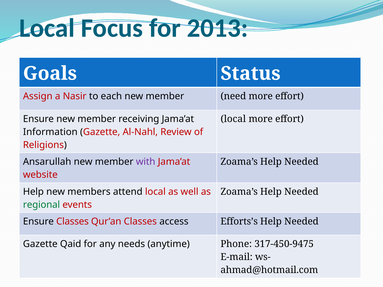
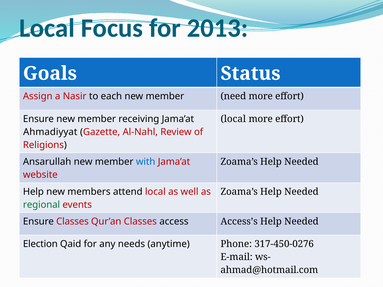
Information: Information -> Ahmadiyyat
with colour: purple -> blue
Efforts’s: Efforts’s -> Access’s
Gazette at (40, 244): Gazette -> Election
317-450-9475: 317-450-9475 -> 317-450-0276
